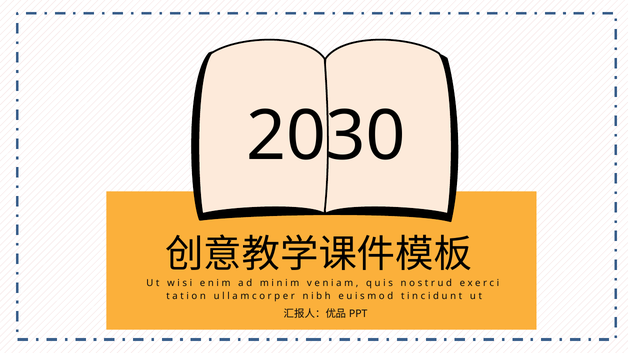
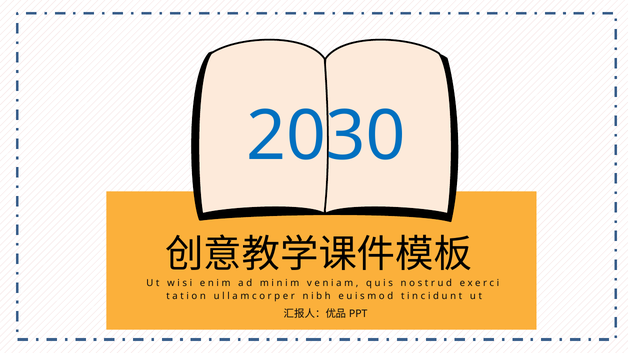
2030 colour: black -> blue
